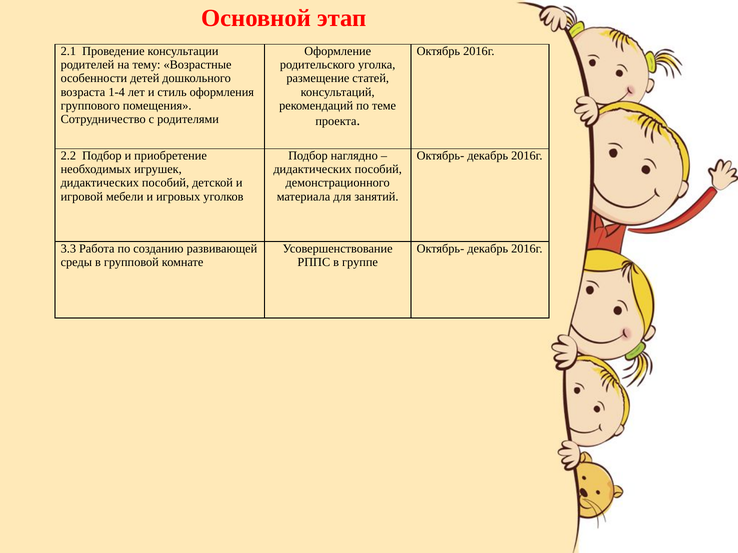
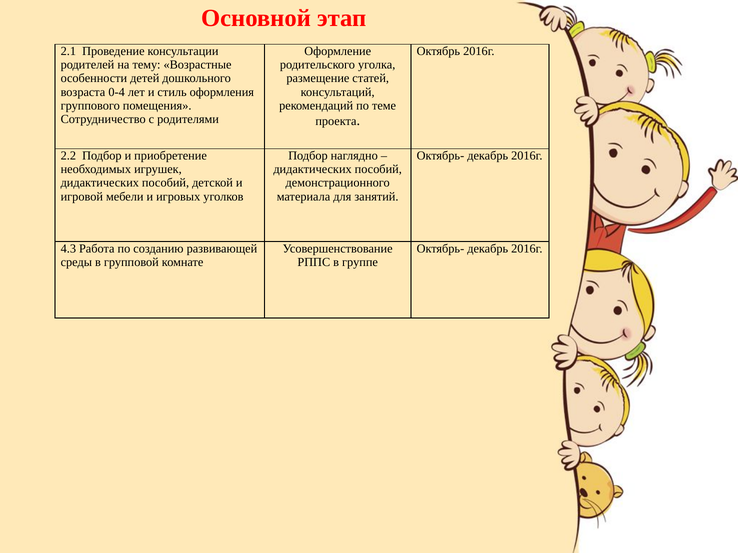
1-4: 1-4 -> 0-4
3.3: 3.3 -> 4.3
